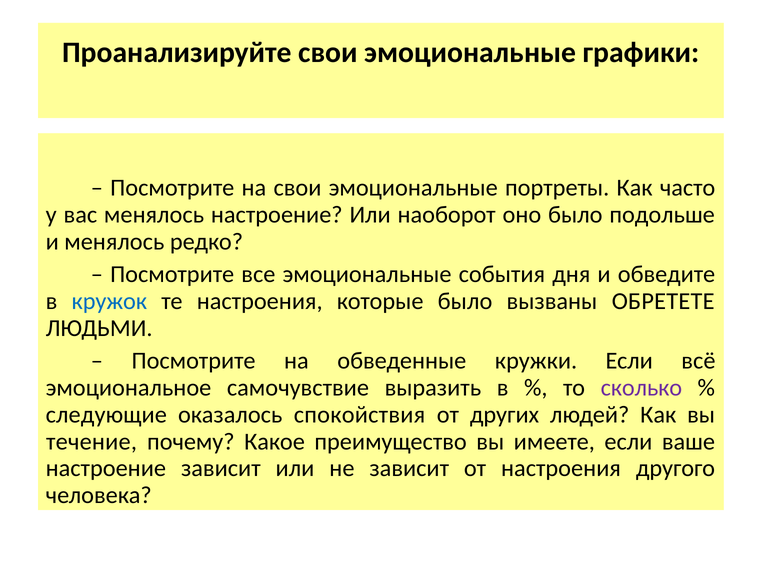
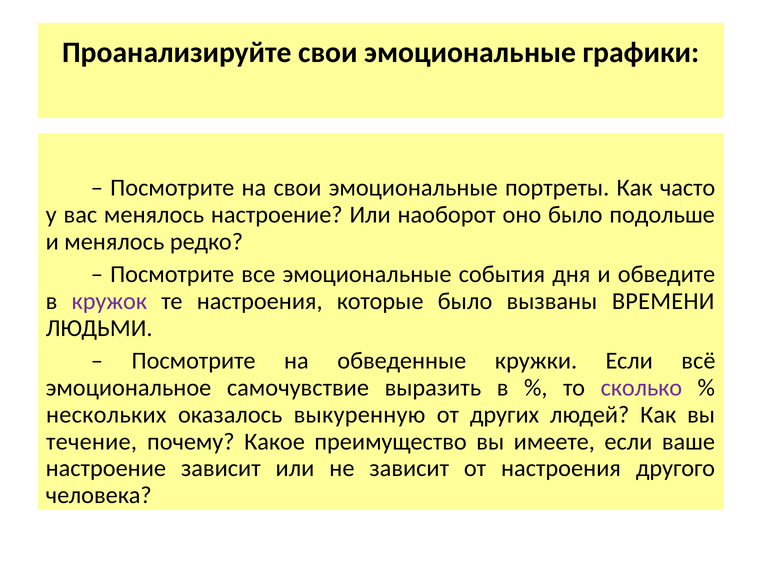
кружок colour: blue -> purple
ОБРЕТЕТЕ: ОБРЕТЕТЕ -> ВРЕМЕНИ
следующие: следующие -> нескольких
спокойствия: спокойствия -> выкуренную
